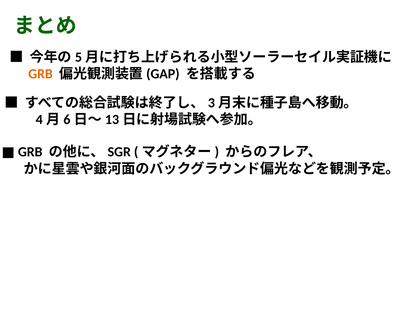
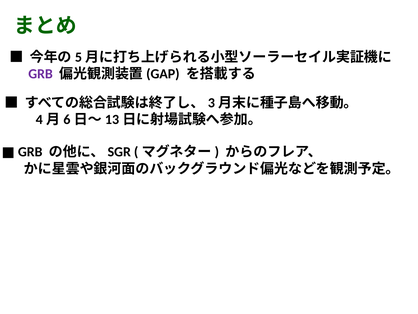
GRB colour: orange -> purple
